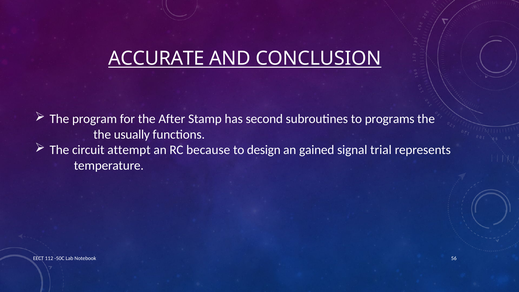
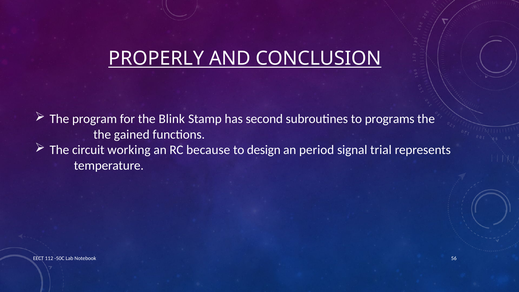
ACCURATE: ACCURATE -> PROPERLY
After: After -> Blink
usually: usually -> gained
attempt: attempt -> working
gained: gained -> period
